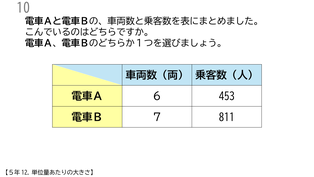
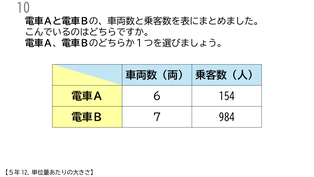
453: 453 -> 154
811: 811 -> 984
